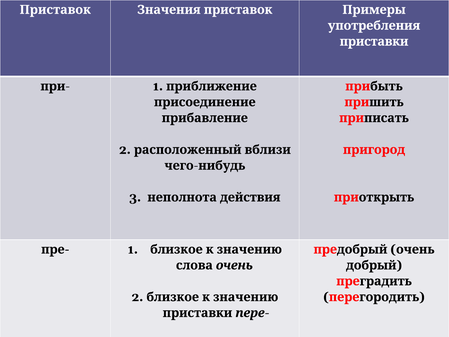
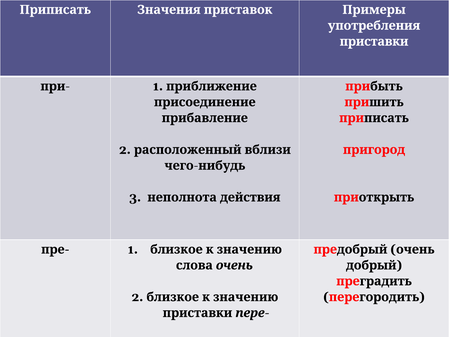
Приставок at (55, 10): Приставок -> Приписать
